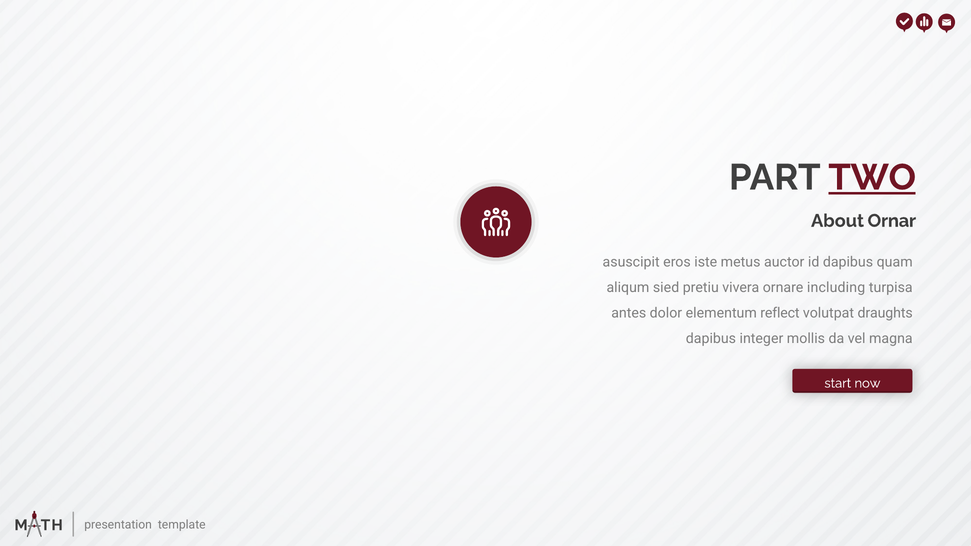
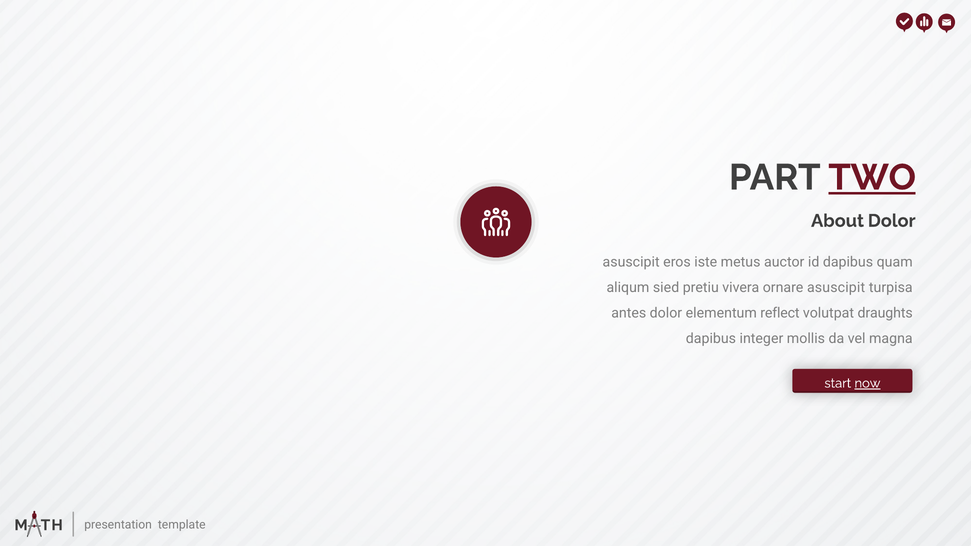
About Ornar: Ornar -> Dolor
ornare including: including -> asuscipit
now underline: none -> present
